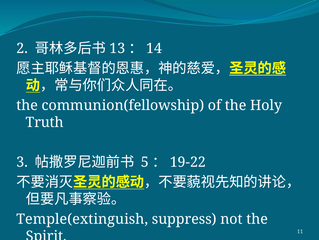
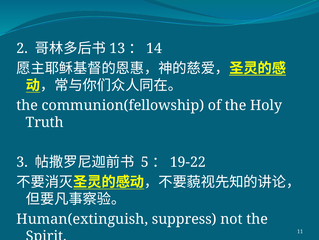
Temple(extinguish: Temple(extinguish -> Human(extinguish
